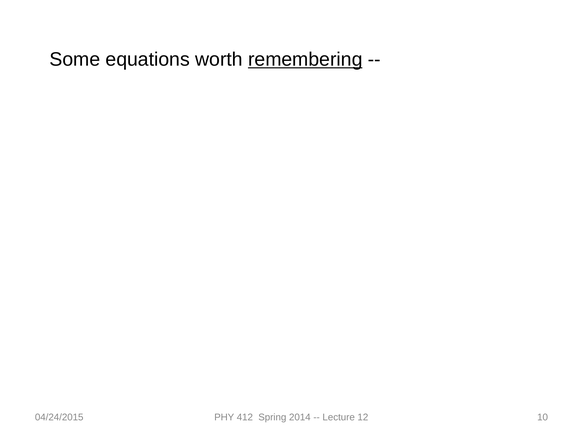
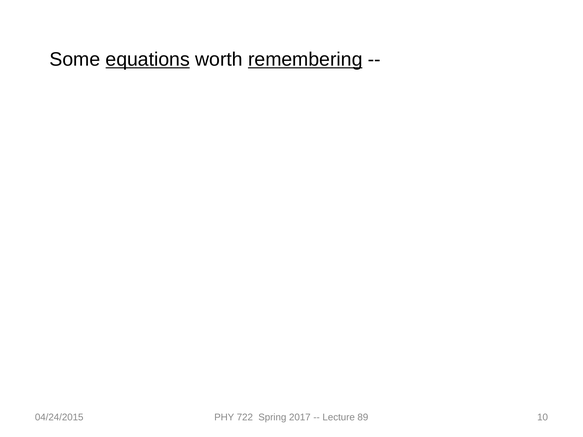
equations underline: none -> present
412: 412 -> 722
2014: 2014 -> 2017
12: 12 -> 89
